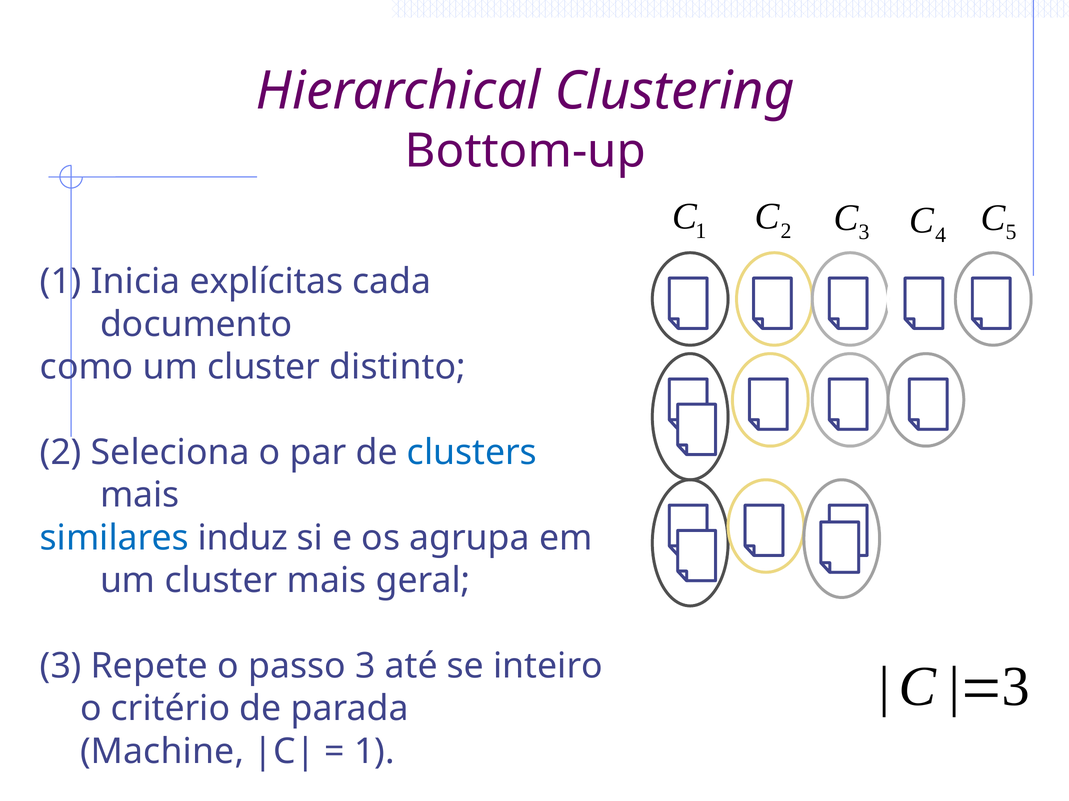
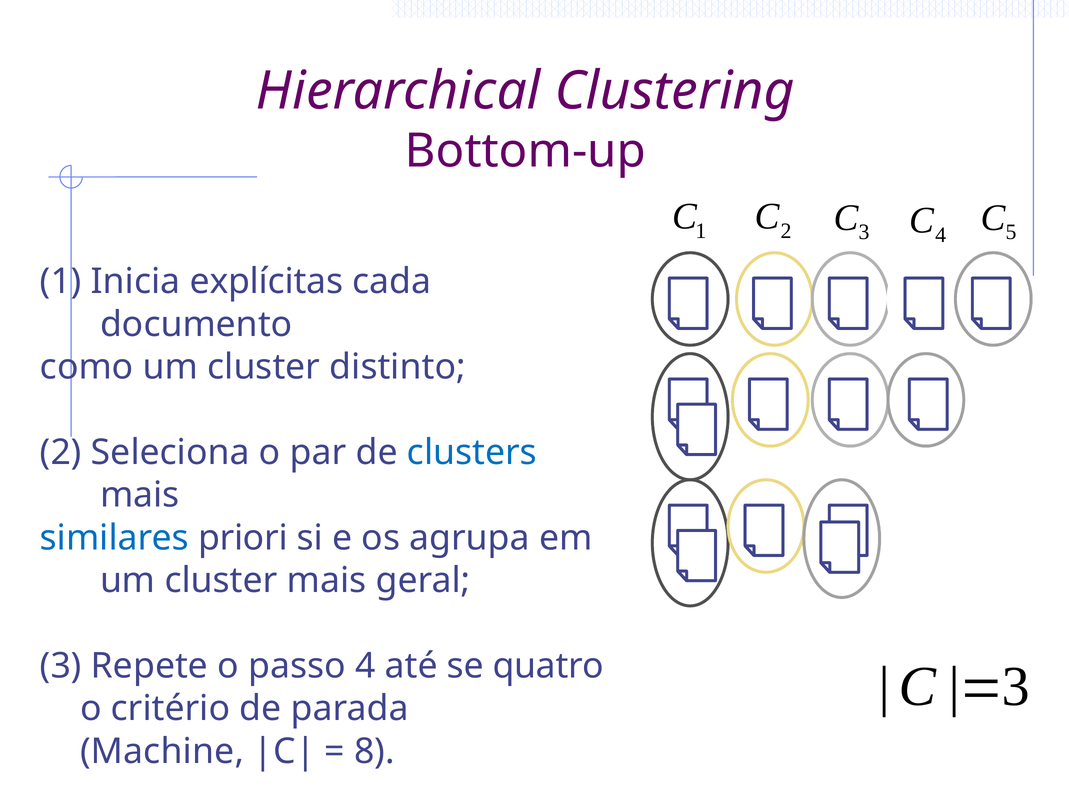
induz: induz -> priori
passo 3: 3 -> 4
inteiro: inteiro -> quatro
1 at (374, 752): 1 -> 8
